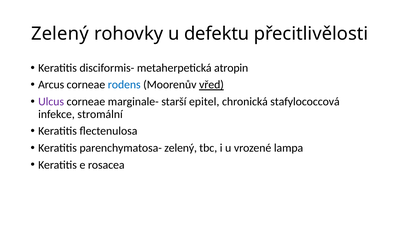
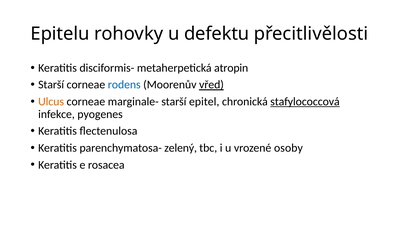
Zelený at (60, 34): Zelený -> Epitelu
Arcus at (51, 85): Arcus -> Starší
Ulcus colour: purple -> orange
stafylococcová underline: none -> present
stromální: stromální -> pyogenes
lampa: lampa -> osoby
